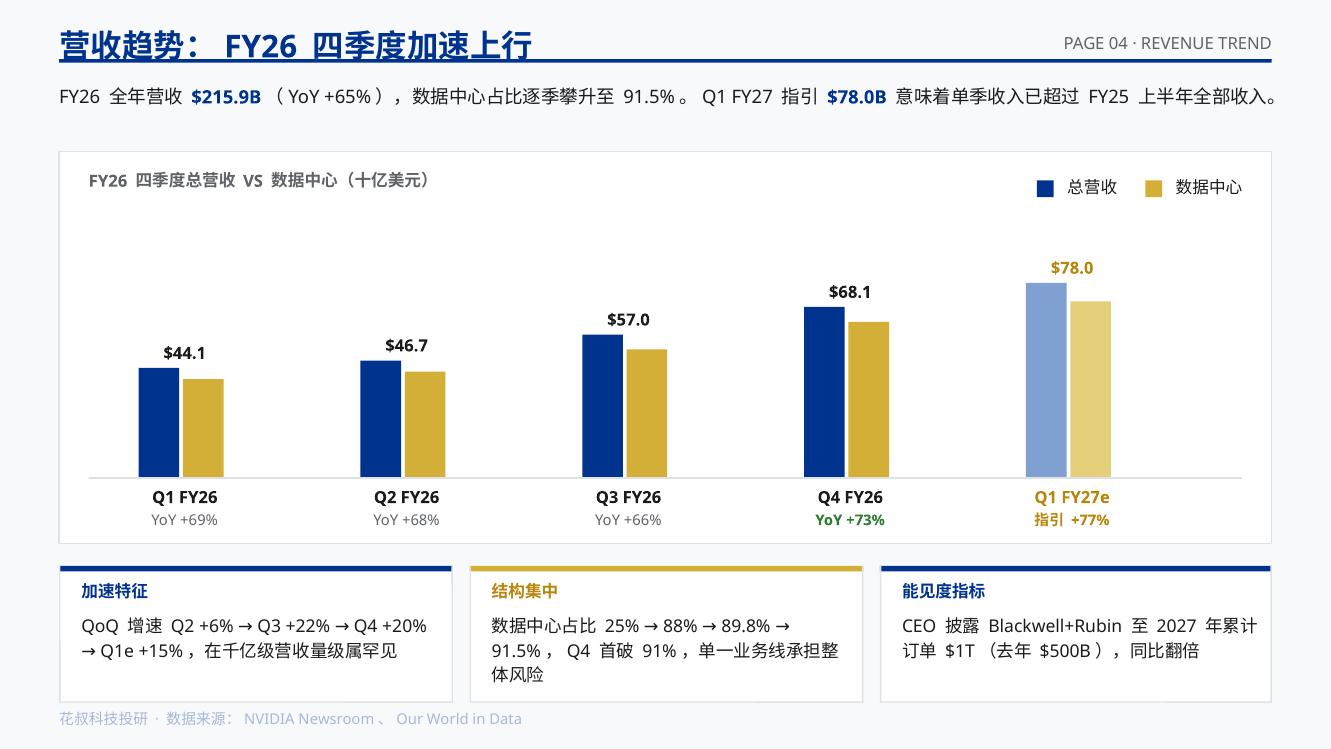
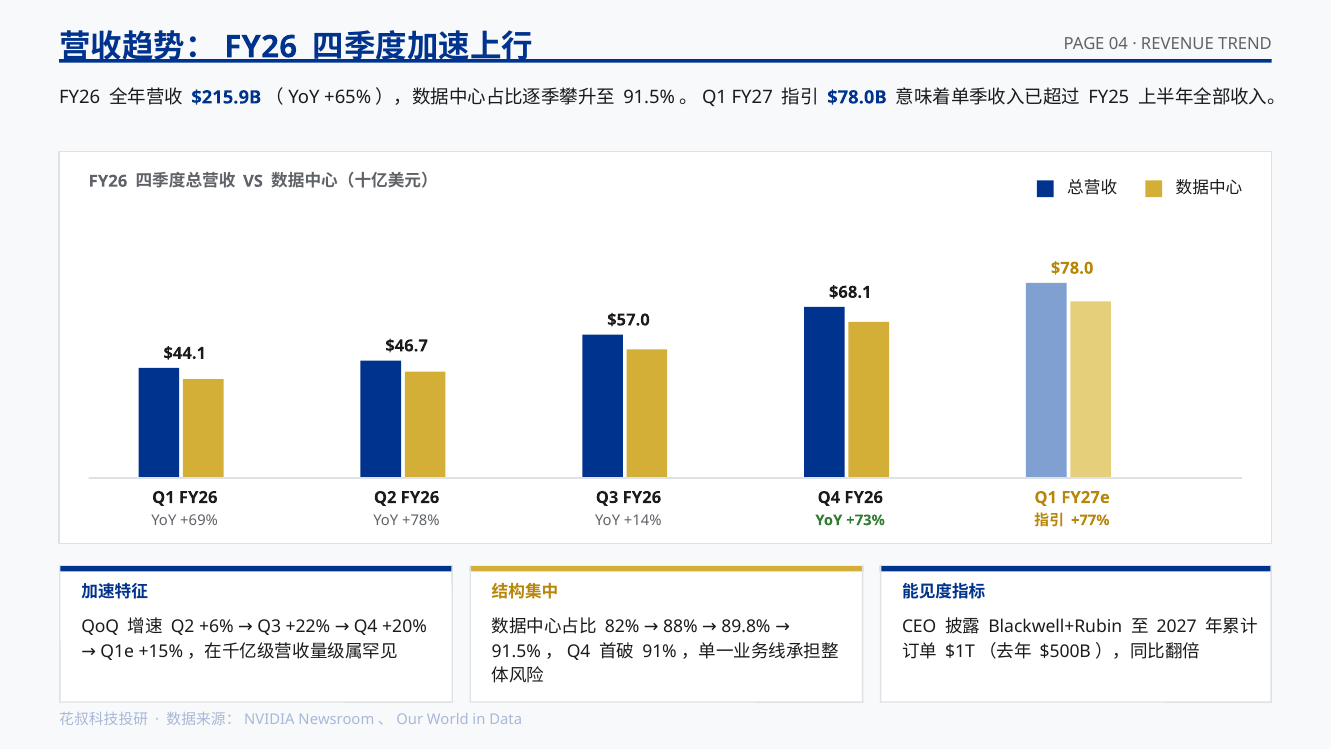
+68%: +68% -> +78%
+66%: +66% -> +14%
25%: 25% -> 82%
